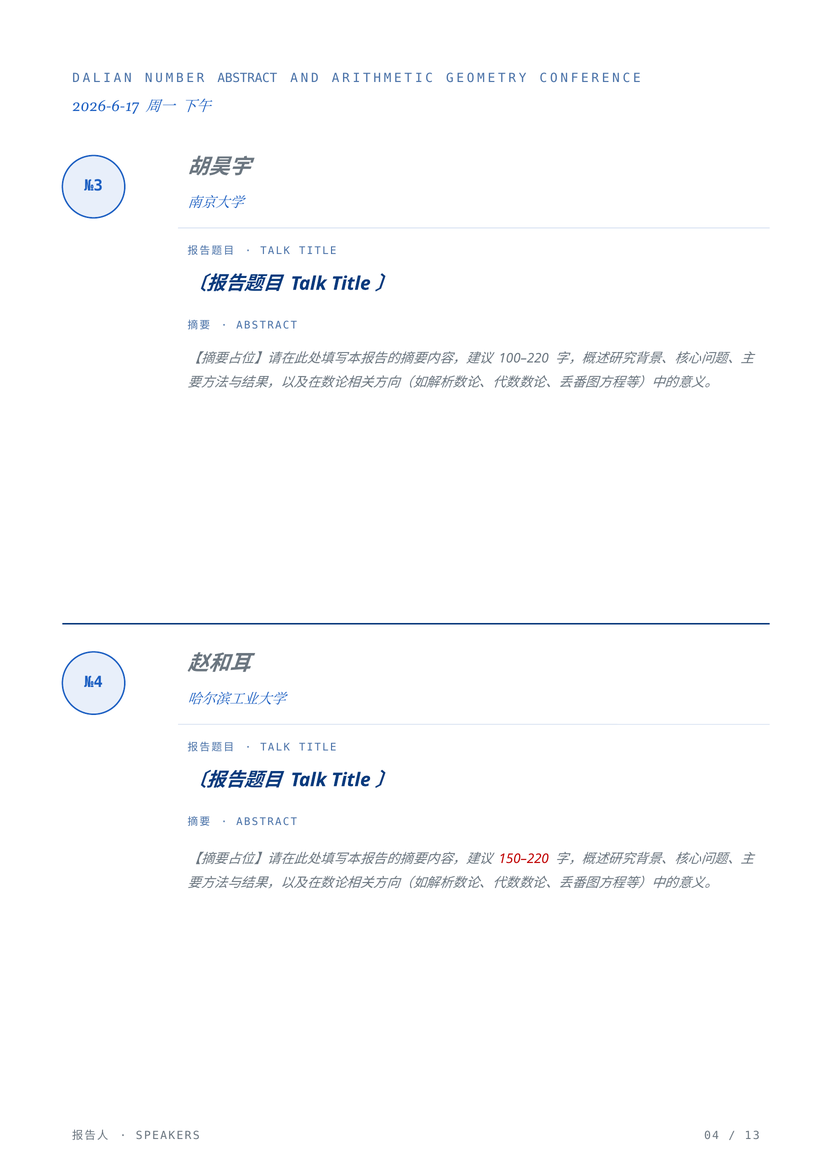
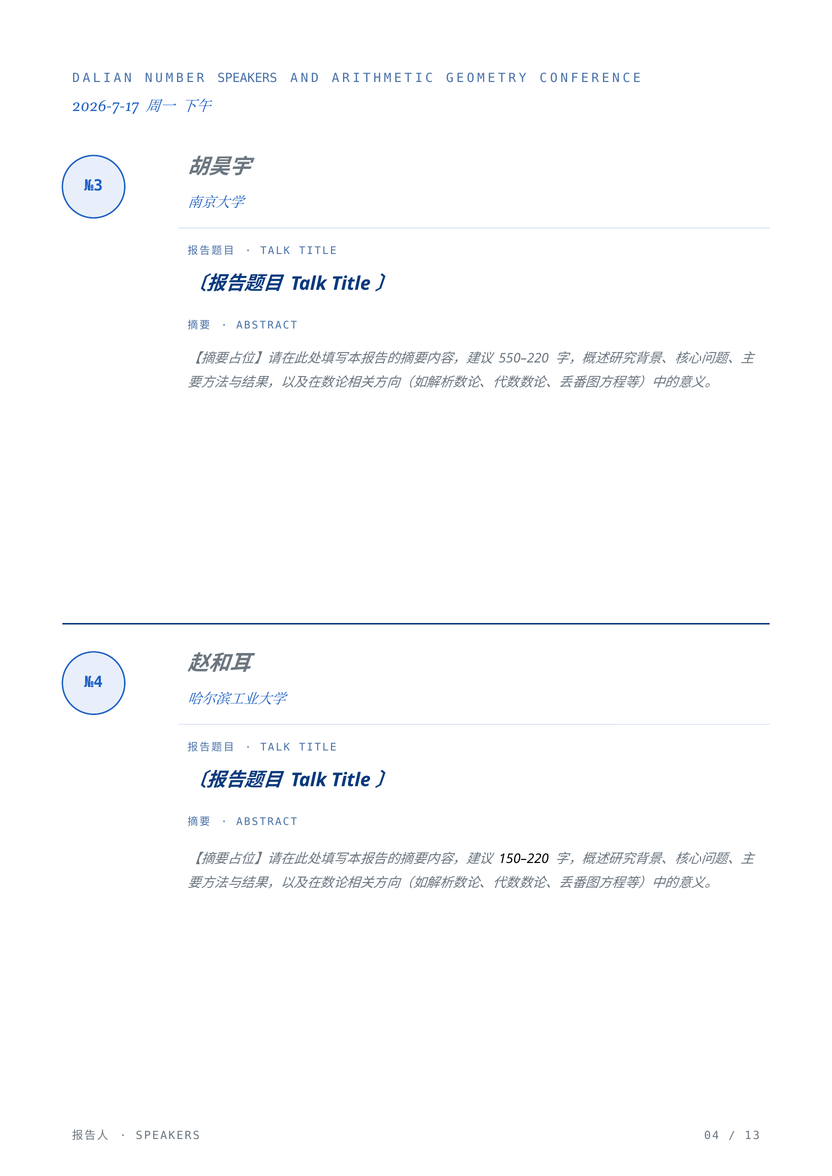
NUMBER ABSTRACT: ABSTRACT -> SPEAKERS
2026-6-17: 2026-6-17 -> 2026-7-17
100–220: 100–220 -> 550–220
150–220 colour: red -> black
